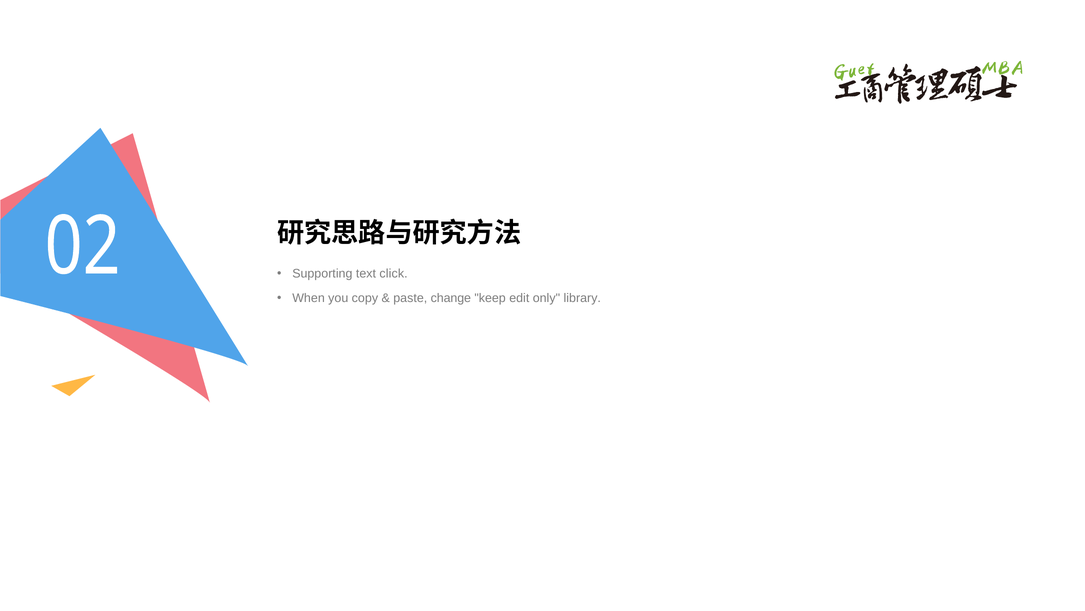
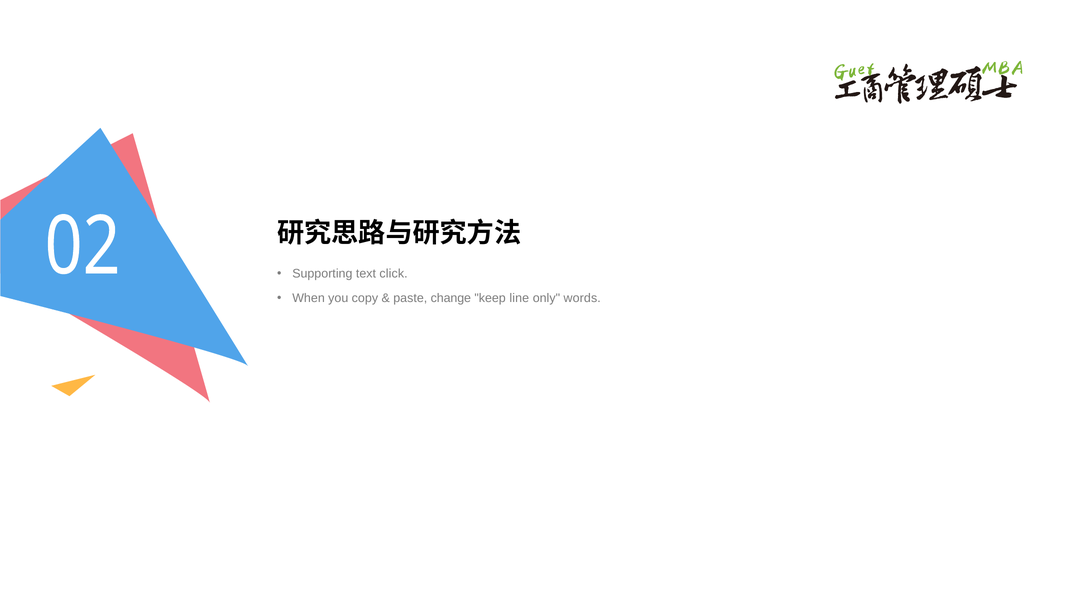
edit: edit -> line
library: library -> words
